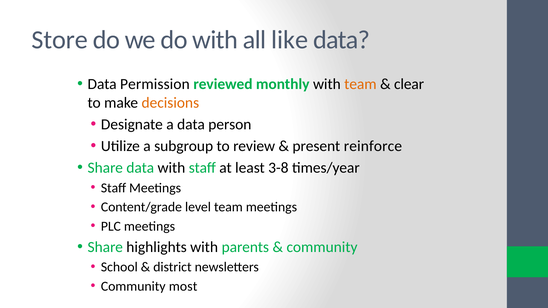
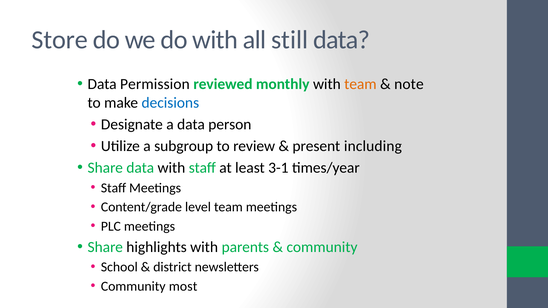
like: like -> still
clear: clear -> note
decisions colour: orange -> blue
reinforce: reinforce -> including
3-8: 3-8 -> 3-1
